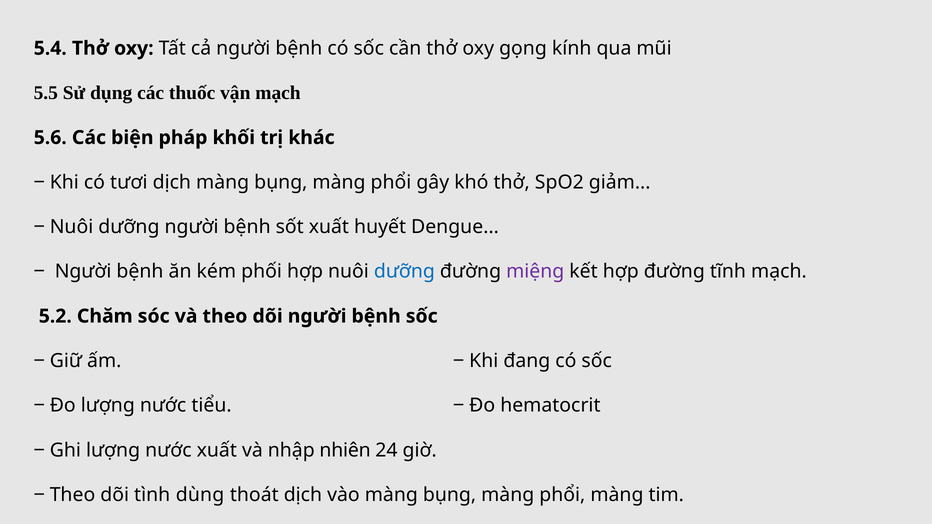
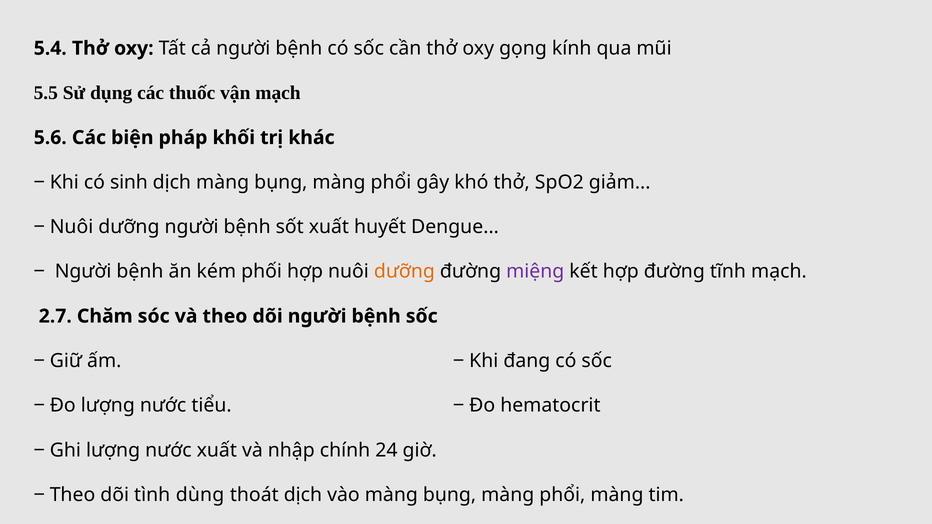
tươi: tươi -> sinh
dưỡng at (404, 272) colour: blue -> orange
5.2: 5.2 -> 2.7
nhiên: nhiên -> chính
